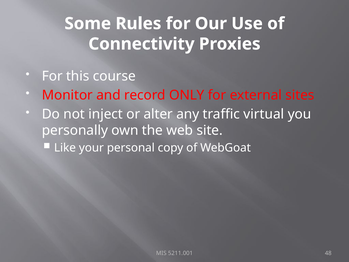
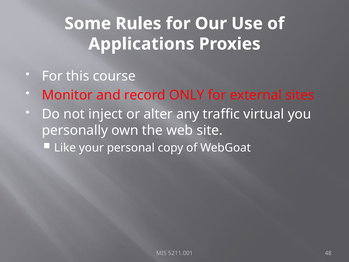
Connectivity: Connectivity -> Applications
